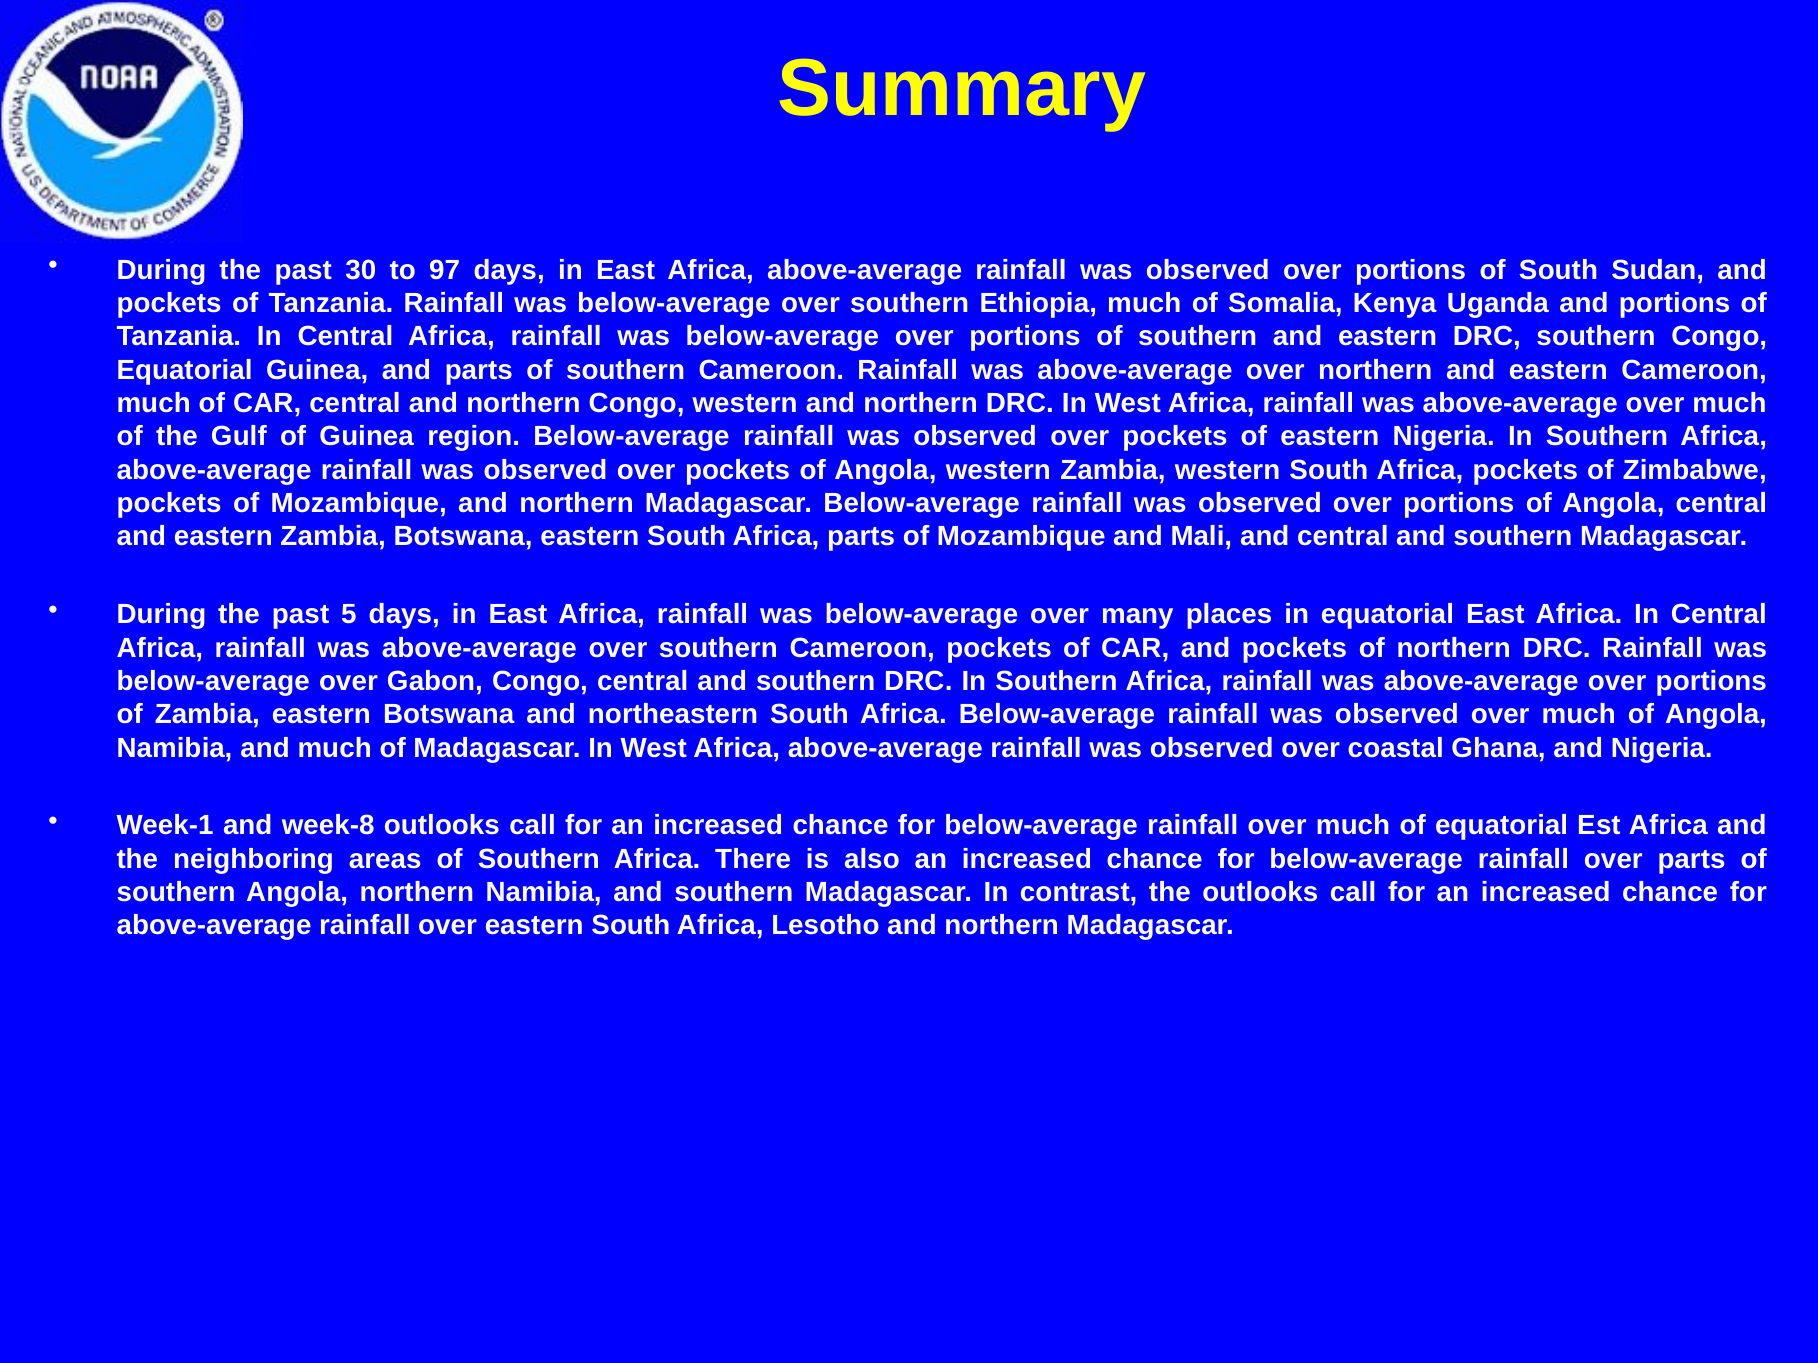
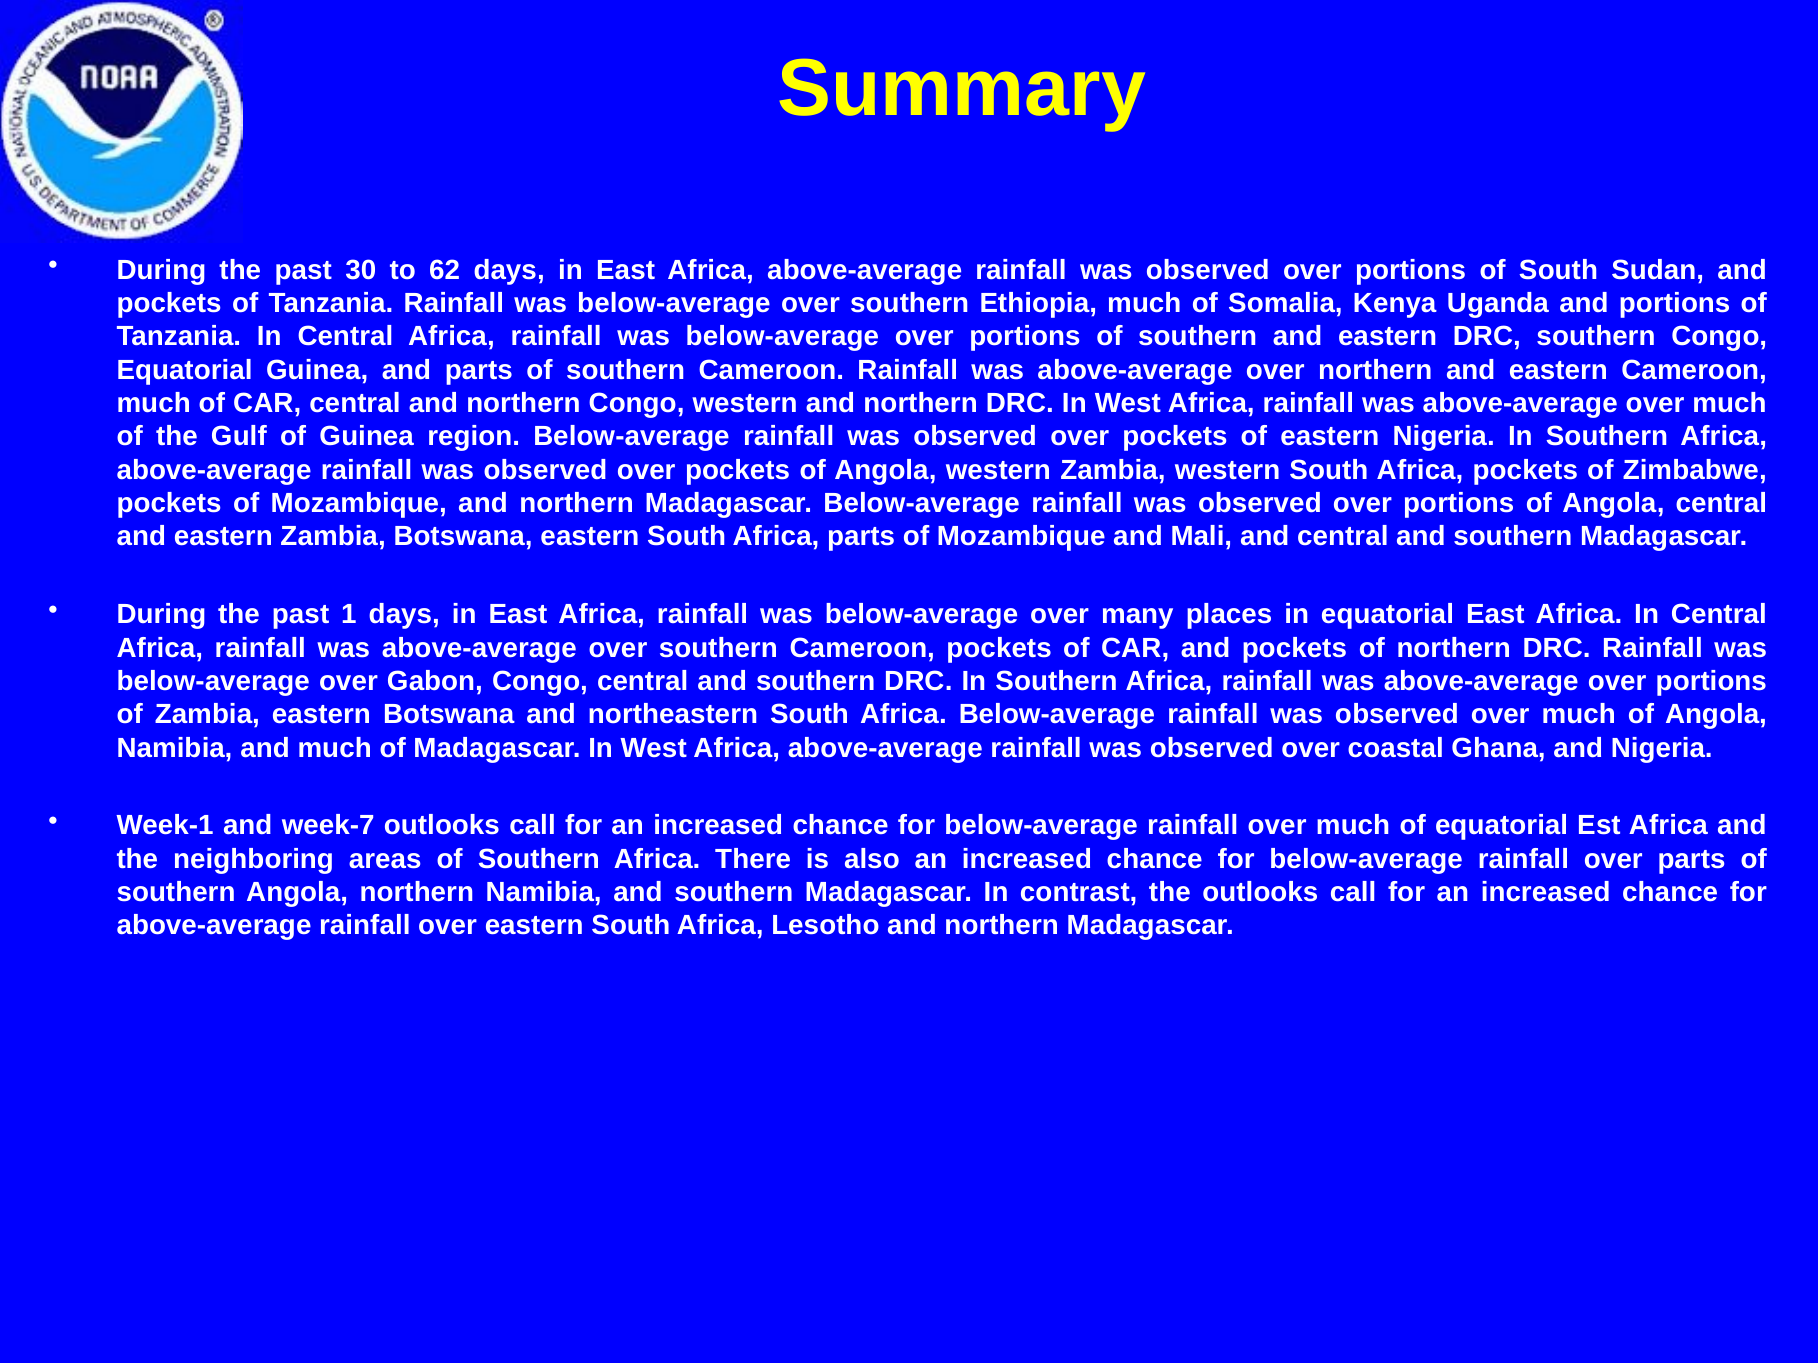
97: 97 -> 62
5: 5 -> 1
week-8: week-8 -> week-7
